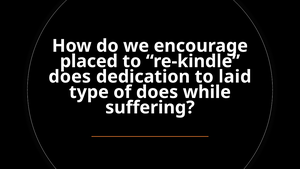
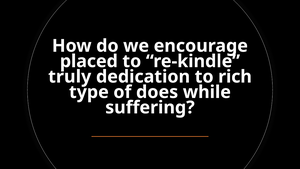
does at (70, 77): does -> truly
laid: laid -> rich
